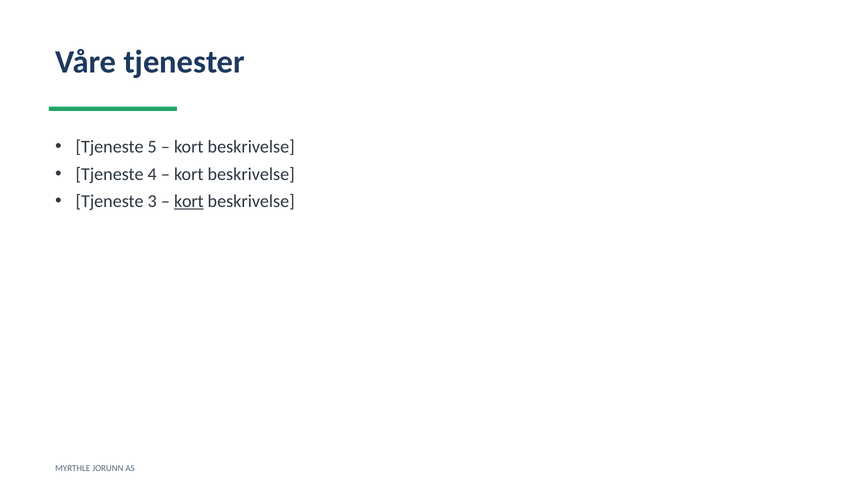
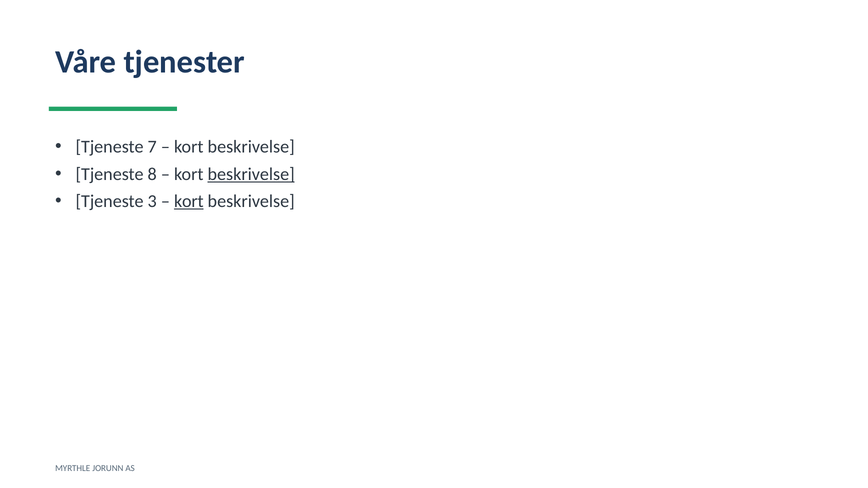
5: 5 -> 7
4: 4 -> 8
beskrivelse at (251, 174) underline: none -> present
